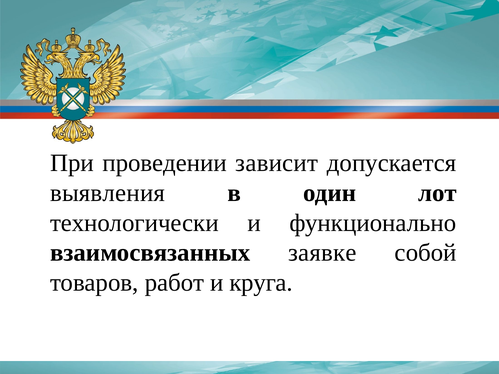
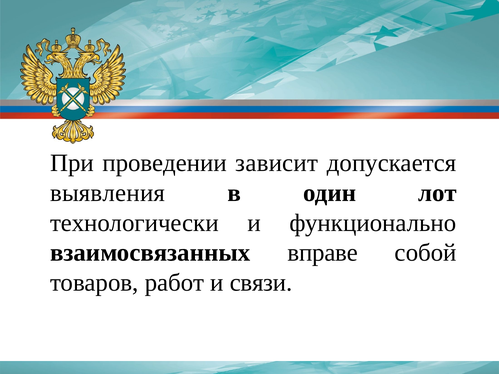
заявке: заявке -> вправе
круга: круга -> связи
